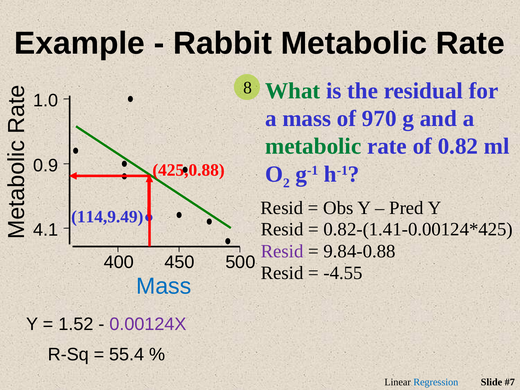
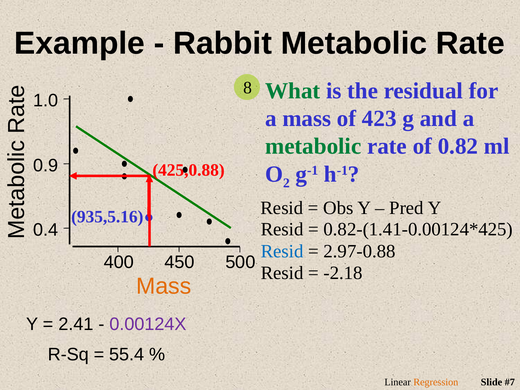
970: 970 -> 423
114,9.49: 114,9.49 -> 935,5.16
4.1: 4.1 -> 0.4
Resid at (282, 251) colour: purple -> blue
9.84-0.88: 9.84-0.88 -> 2.97-0.88
-4.55: -4.55 -> -2.18
Mass at (164, 286) colour: blue -> orange
1.52: 1.52 -> 2.41
Regression colour: blue -> orange
